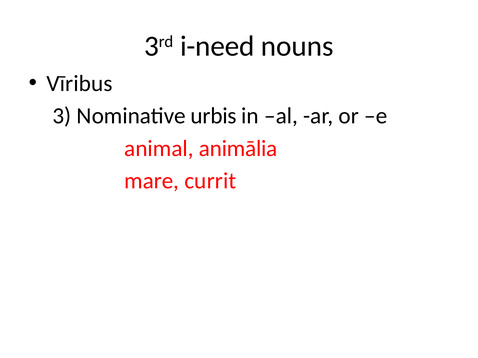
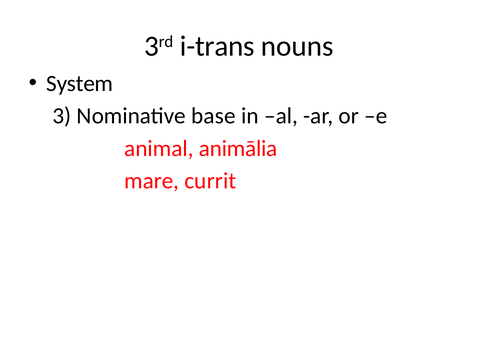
i-need: i-need -> i-trans
Vīribus: Vīribus -> System
urbis: urbis -> base
